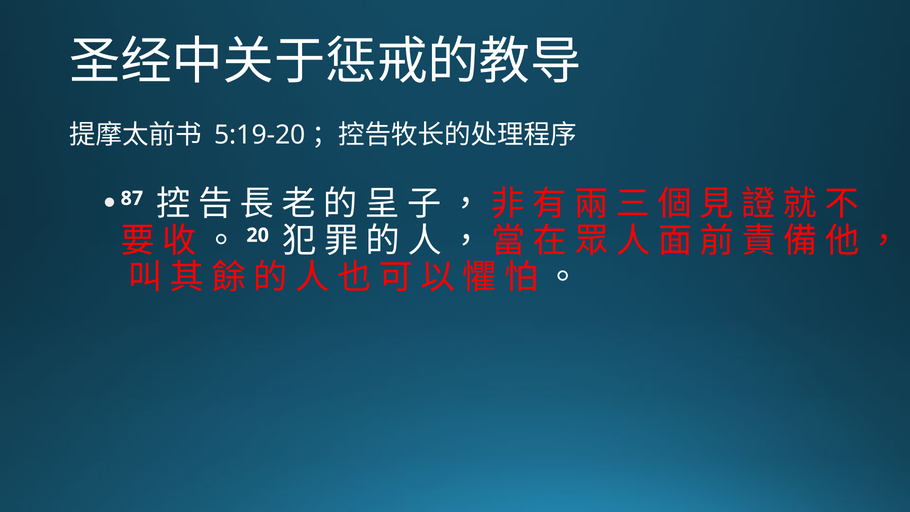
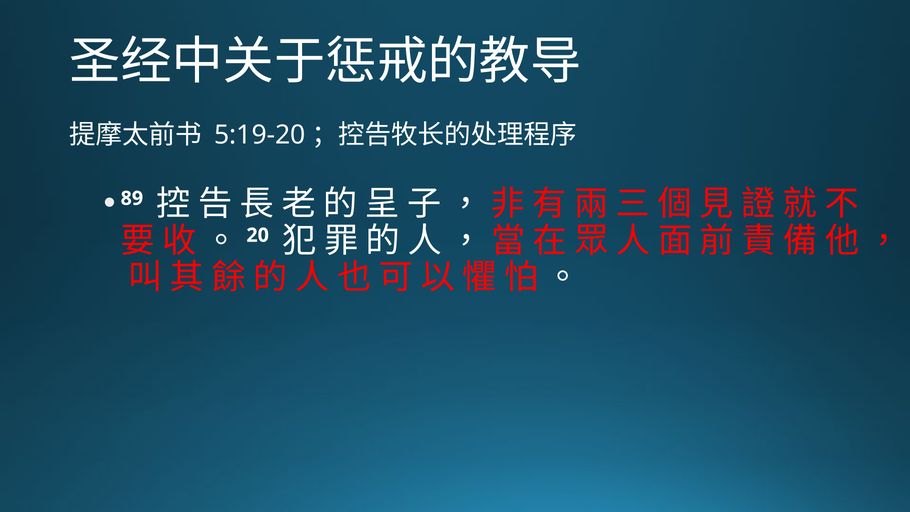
87: 87 -> 89
